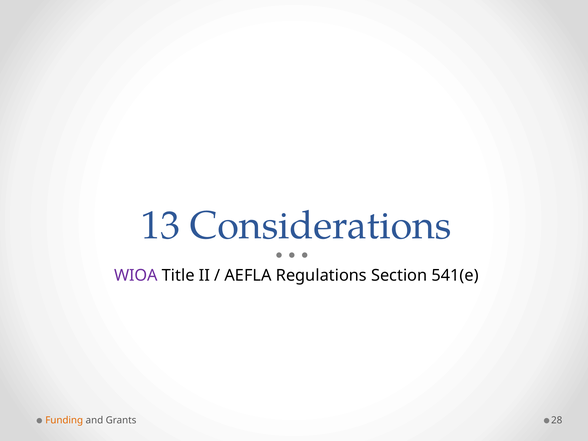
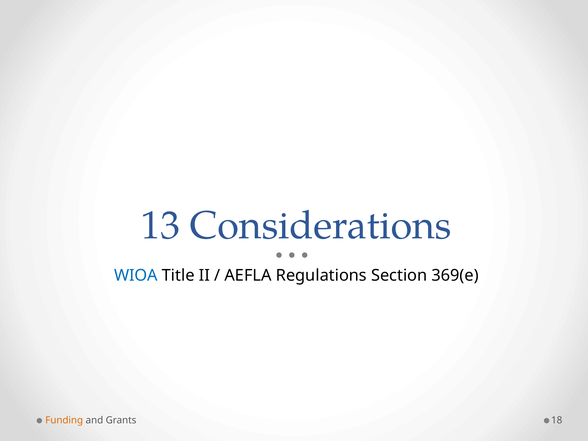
WIOA colour: purple -> blue
541(e: 541(e -> 369(e
28: 28 -> 18
